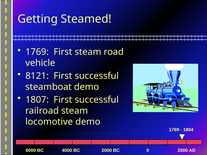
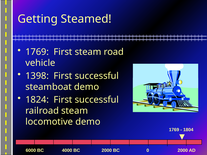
8121: 8121 -> 1398
1807: 1807 -> 1824
